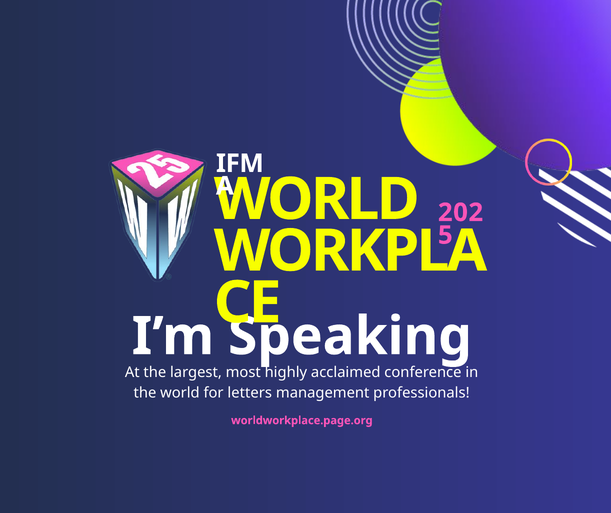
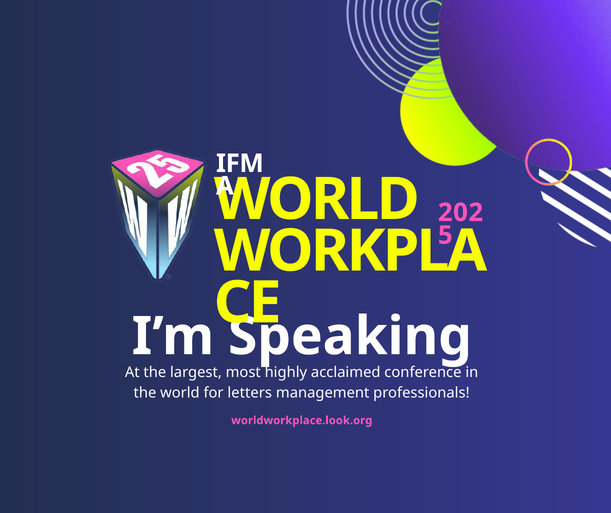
worldworkplace.page.org: worldworkplace.page.org -> worldworkplace.look.org
